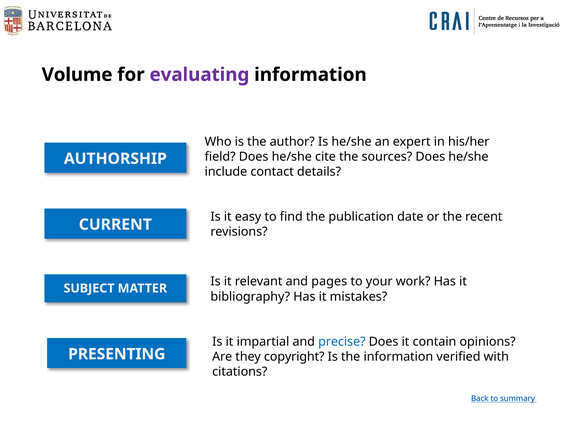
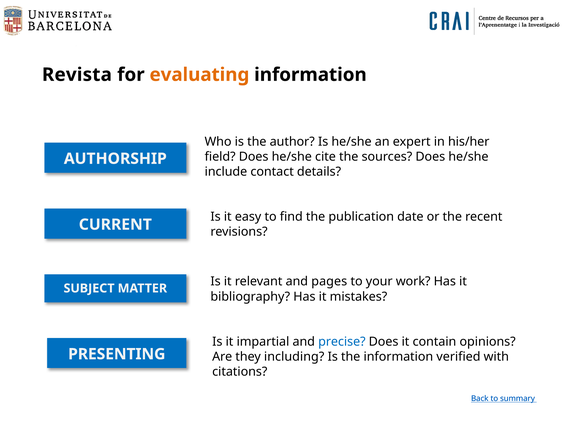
Volume: Volume -> Revista
evaluating colour: purple -> orange
copyright: copyright -> including
